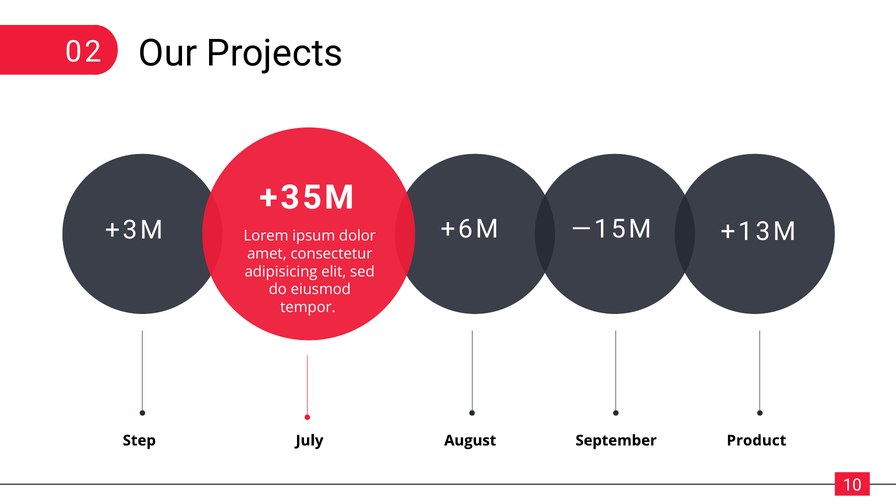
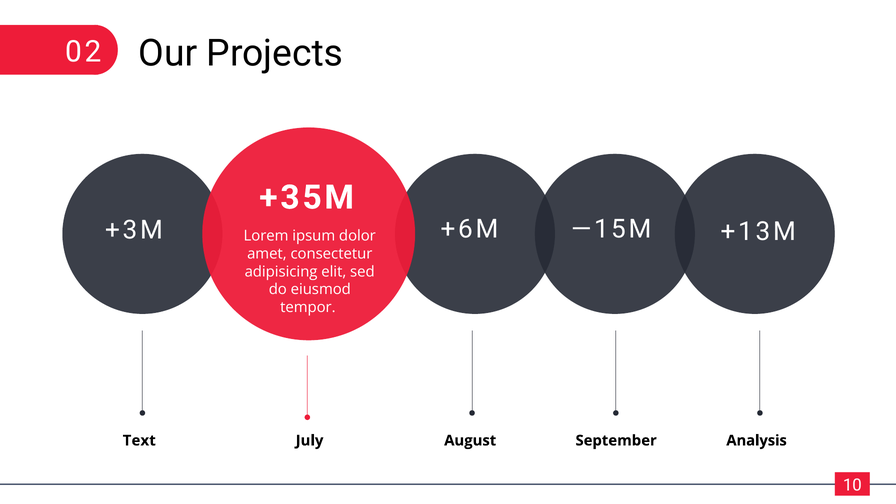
Step: Step -> Text
Product: Product -> Analysis
